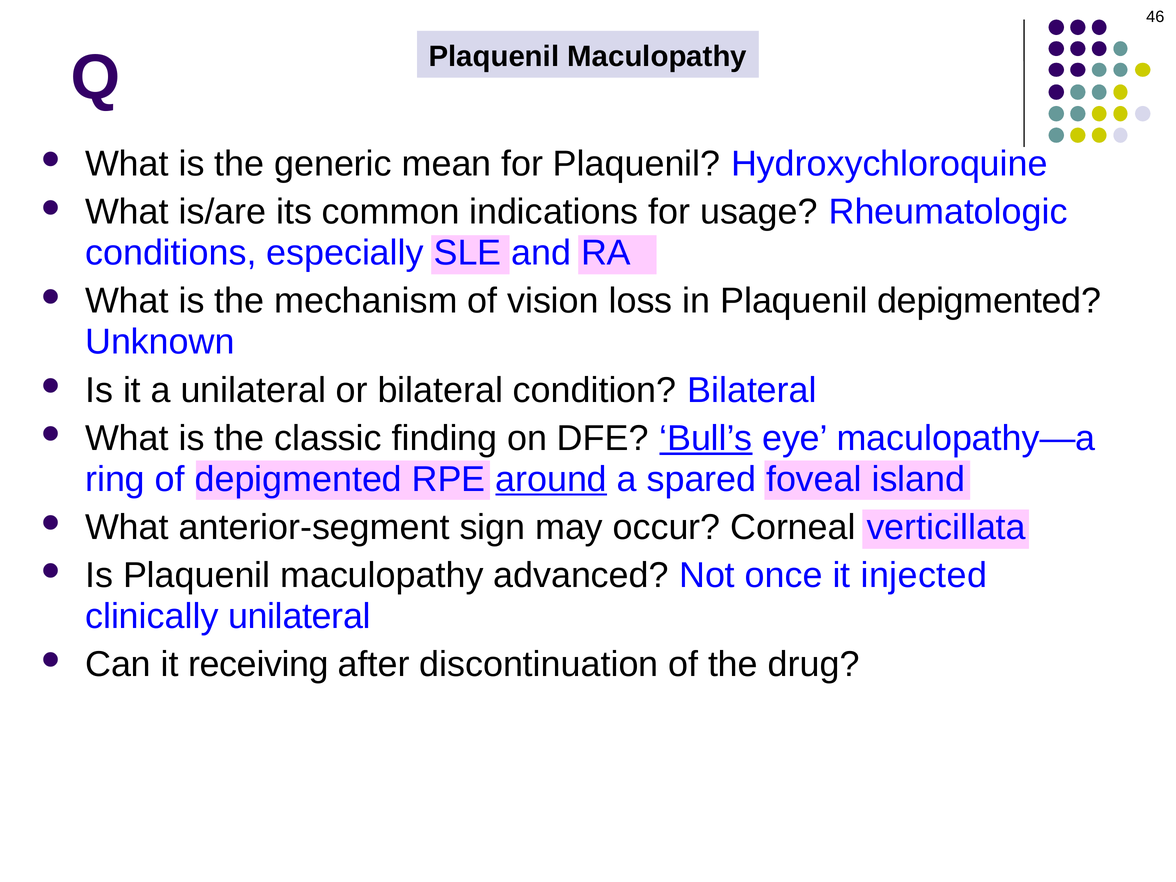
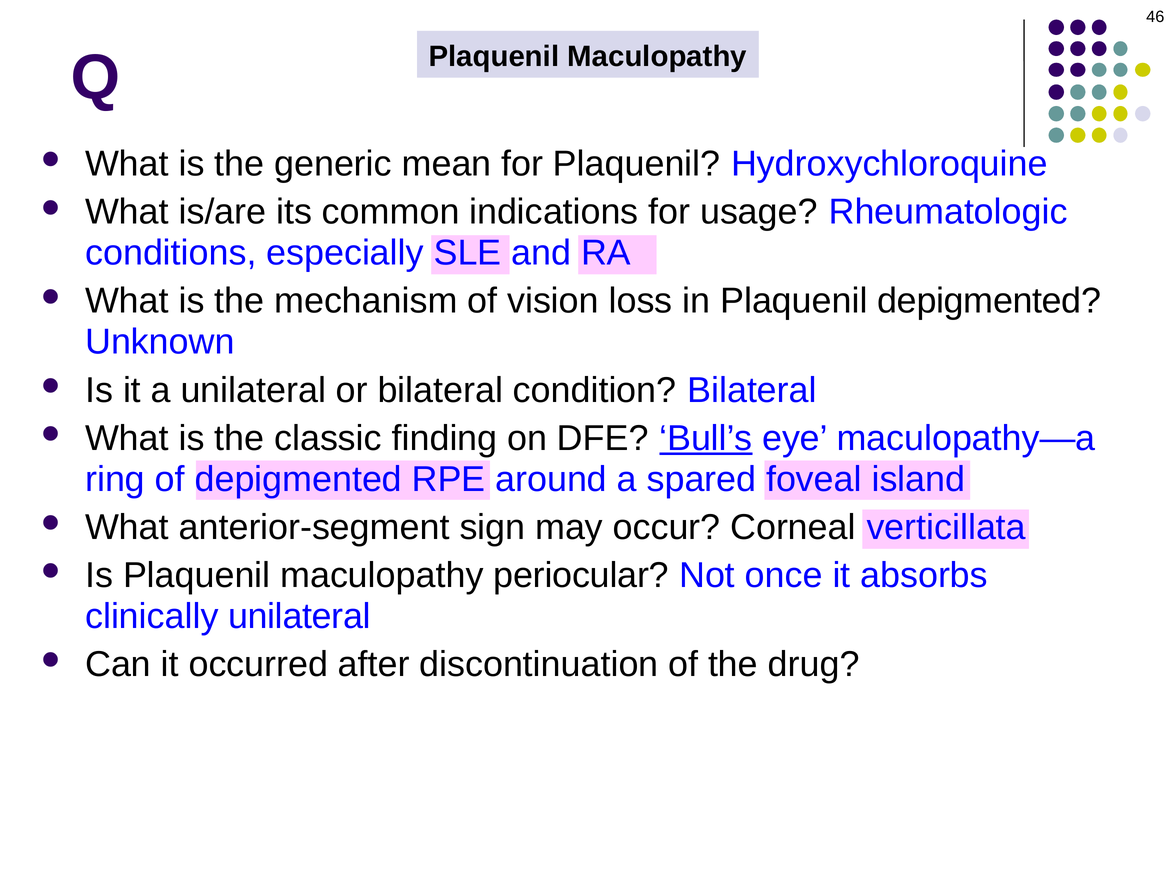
around underline: present -> none
advanced: advanced -> periocular
injected: injected -> absorbs
receiving: receiving -> occurred
